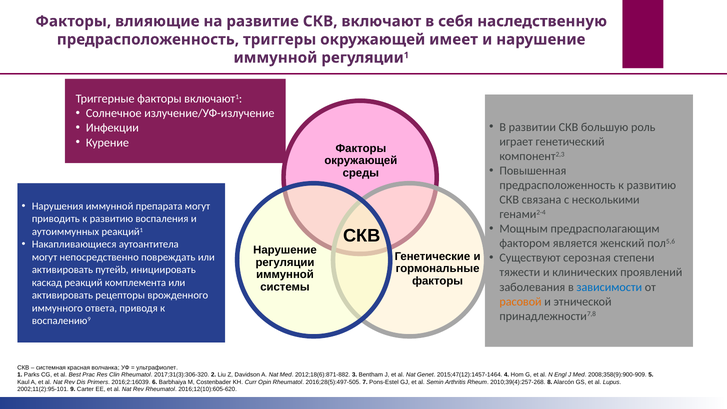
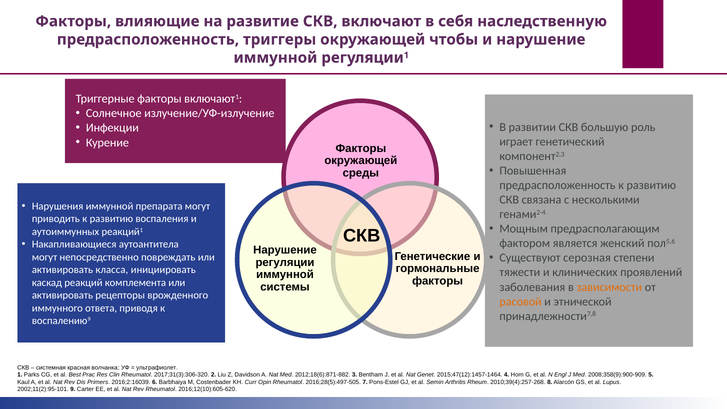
имеет: имеет -> чтобы
путейb: путейb -> класса
зависимости colour: blue -> orange
